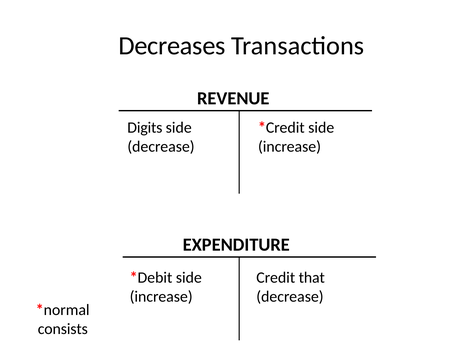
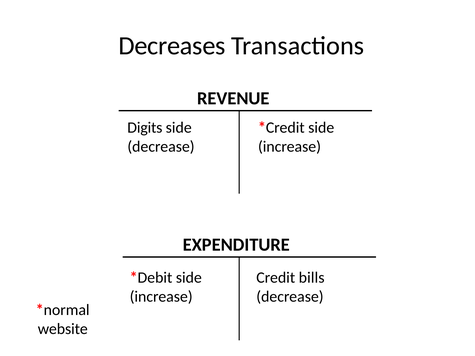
that: that -> bills
consists: consists -> website
